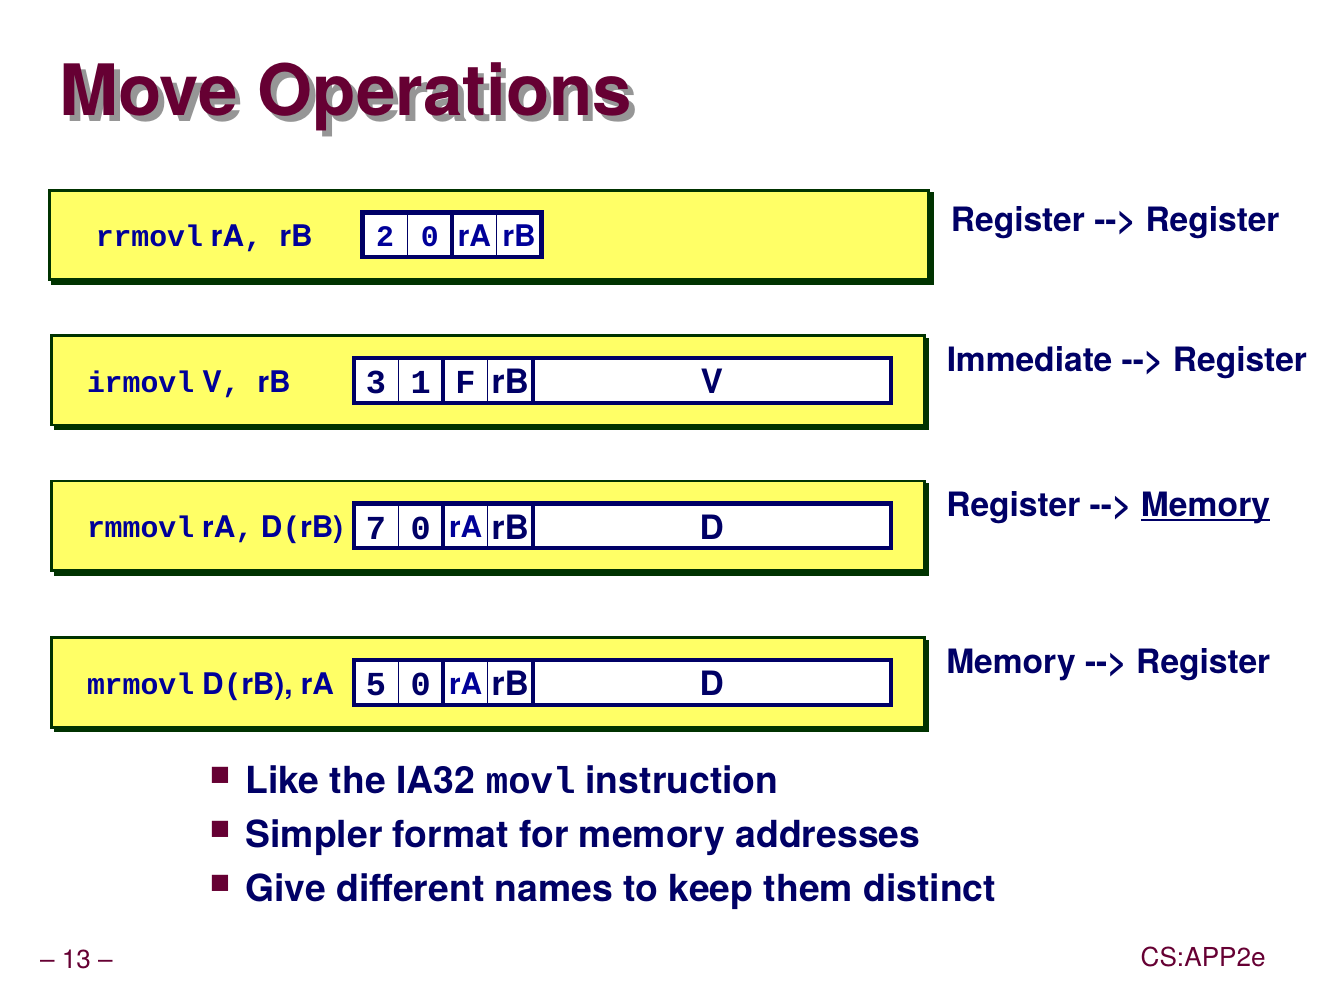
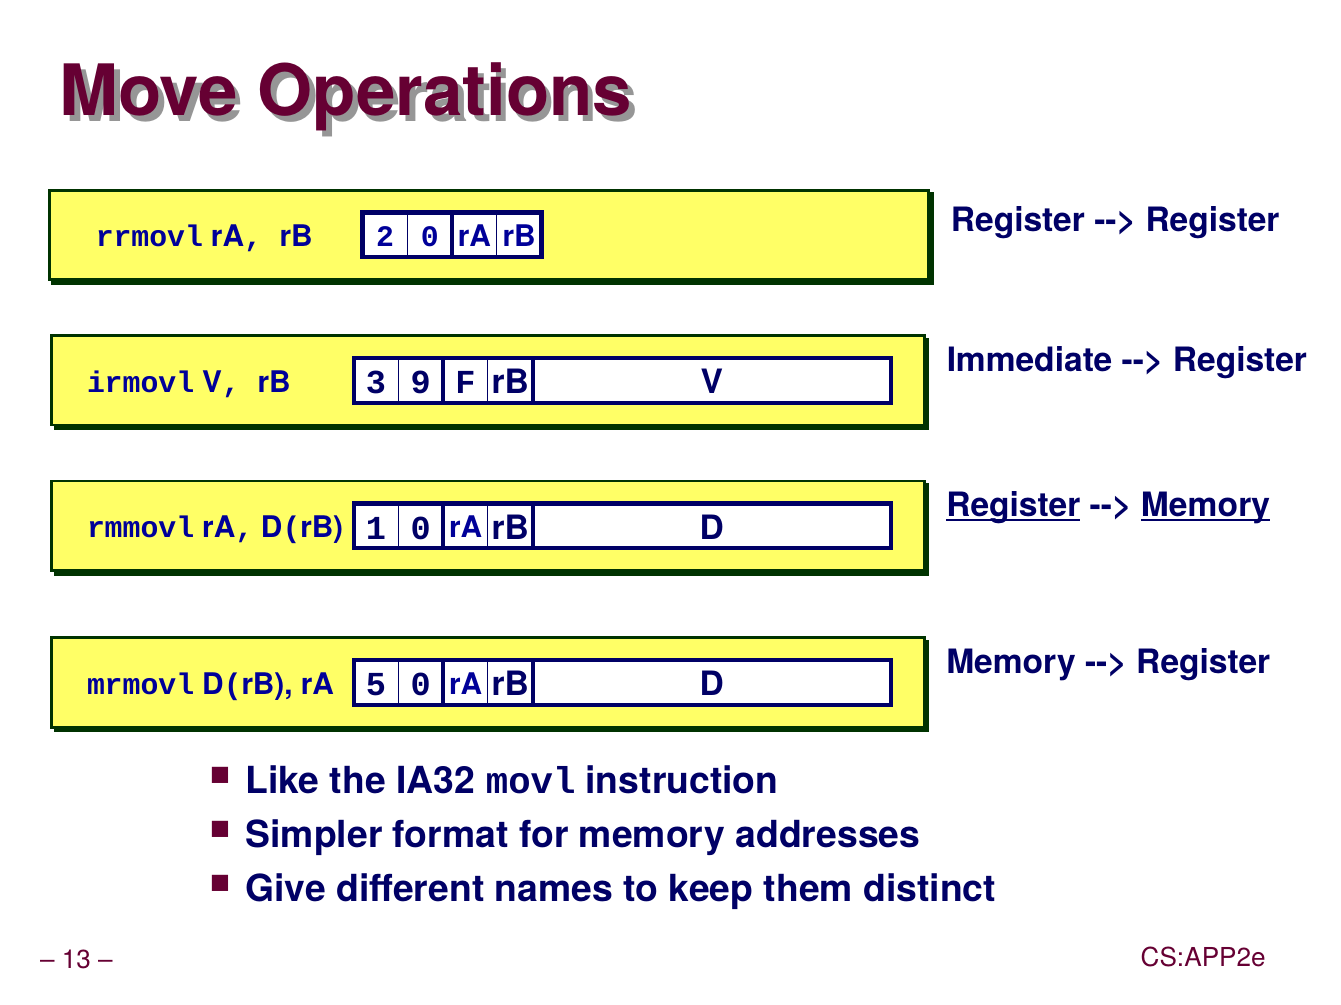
1: 1 -> 9
Register at (1013, 506) underline: none -> present
7: 7 -> 1
